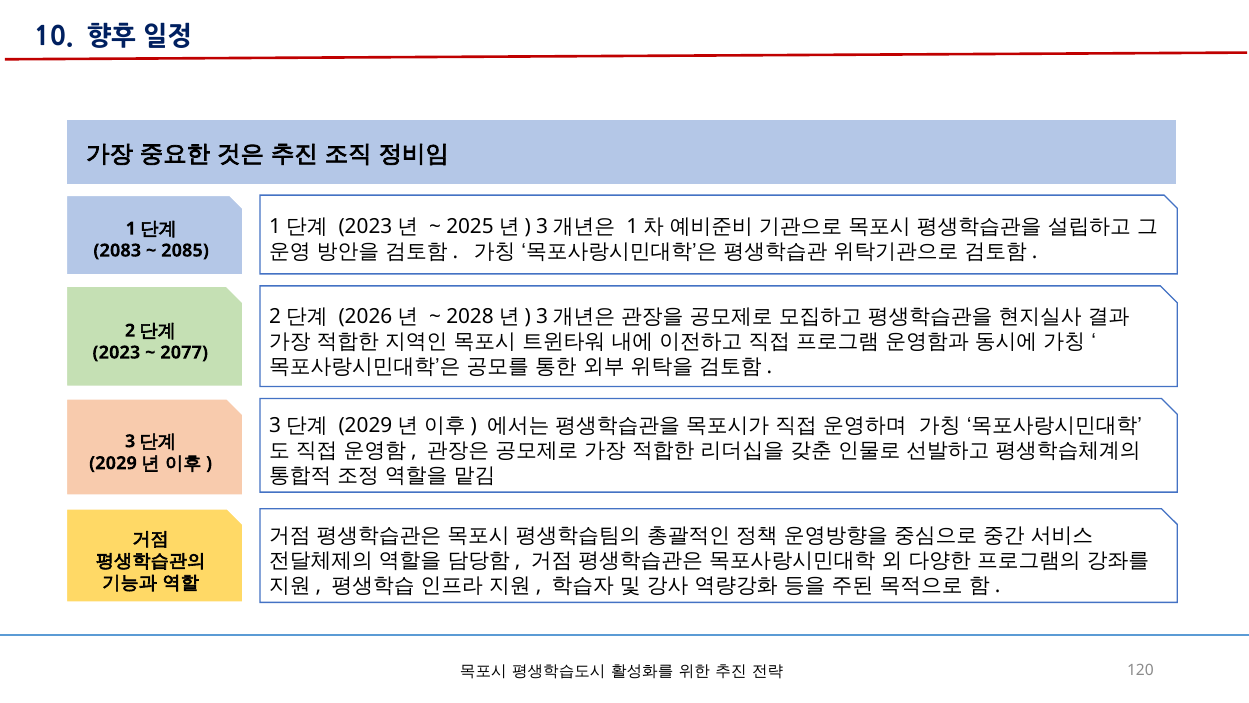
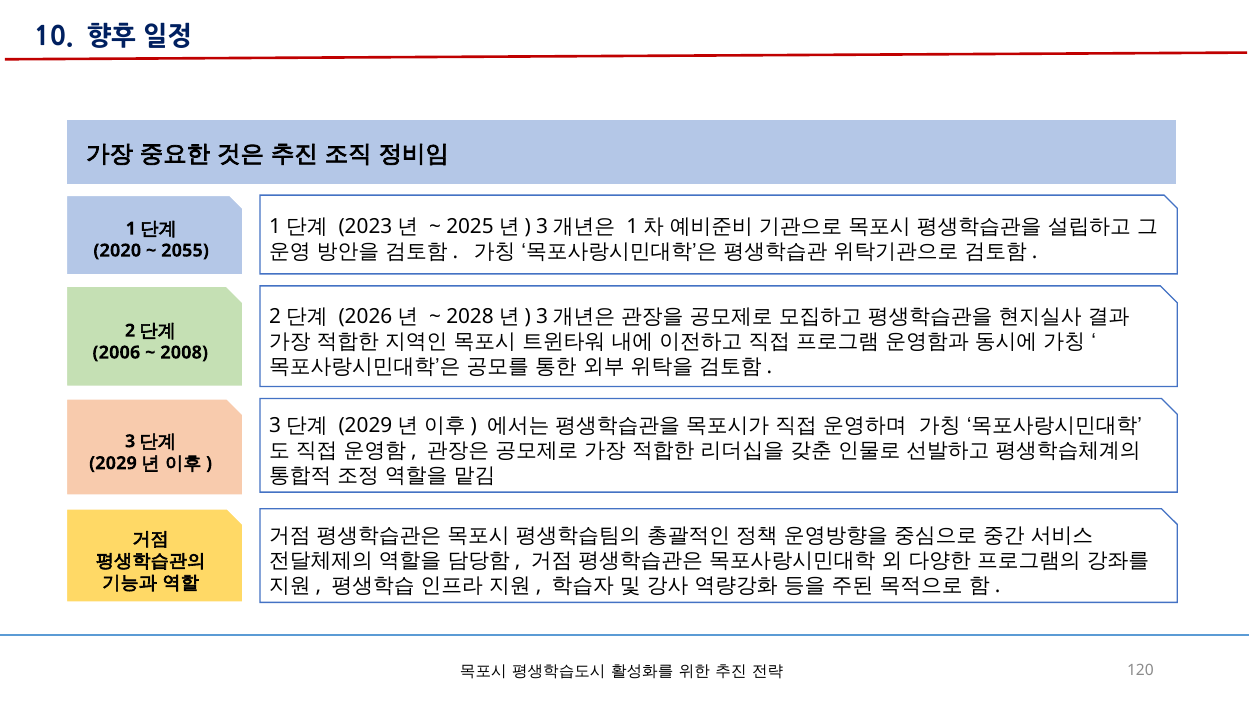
2083: 2083 -> 2020
2085: 2085 -> 2055
2023: 2023 -> 2006
2077: 2077 -> 2008
